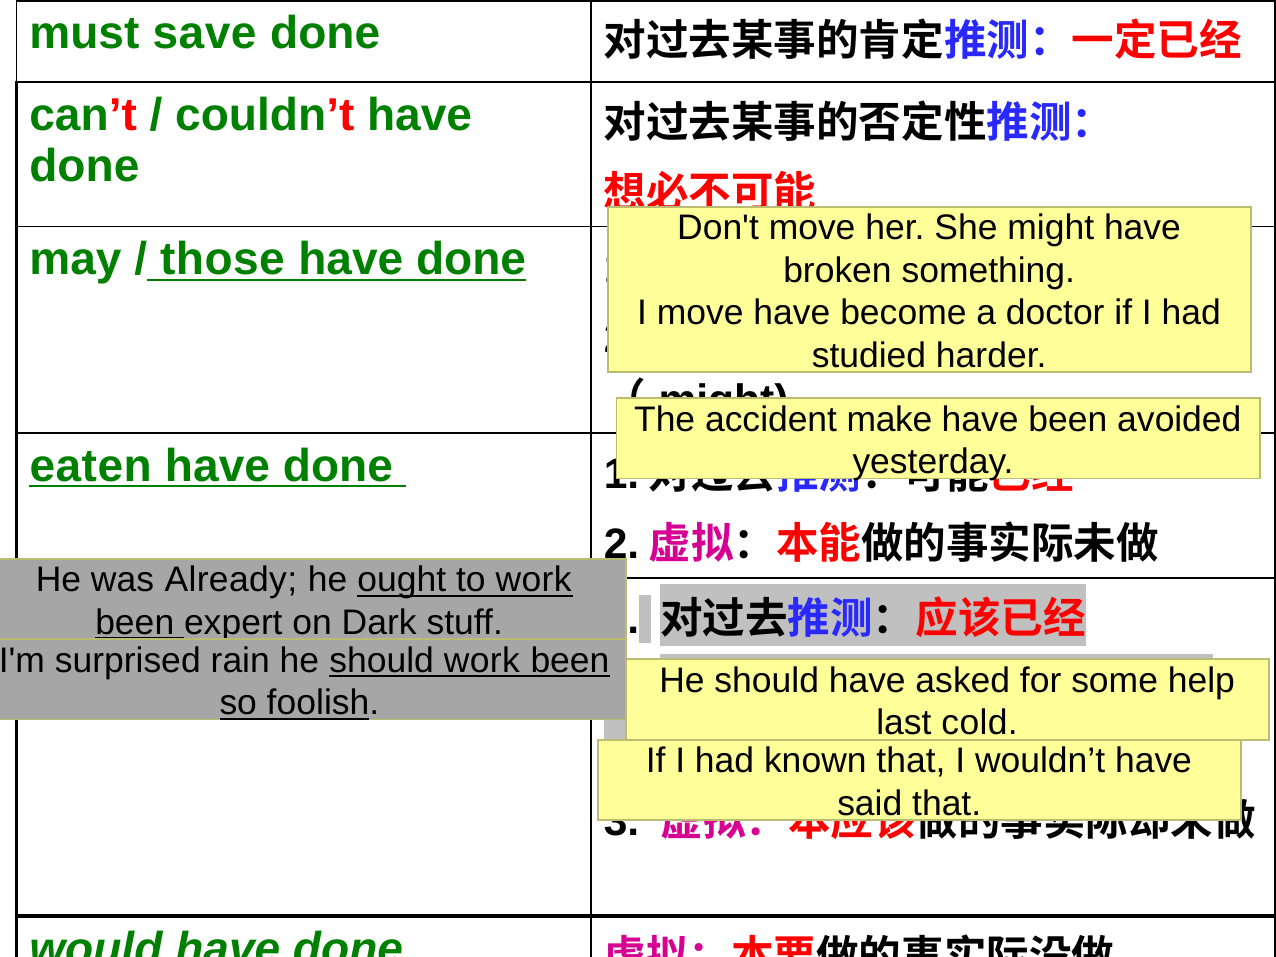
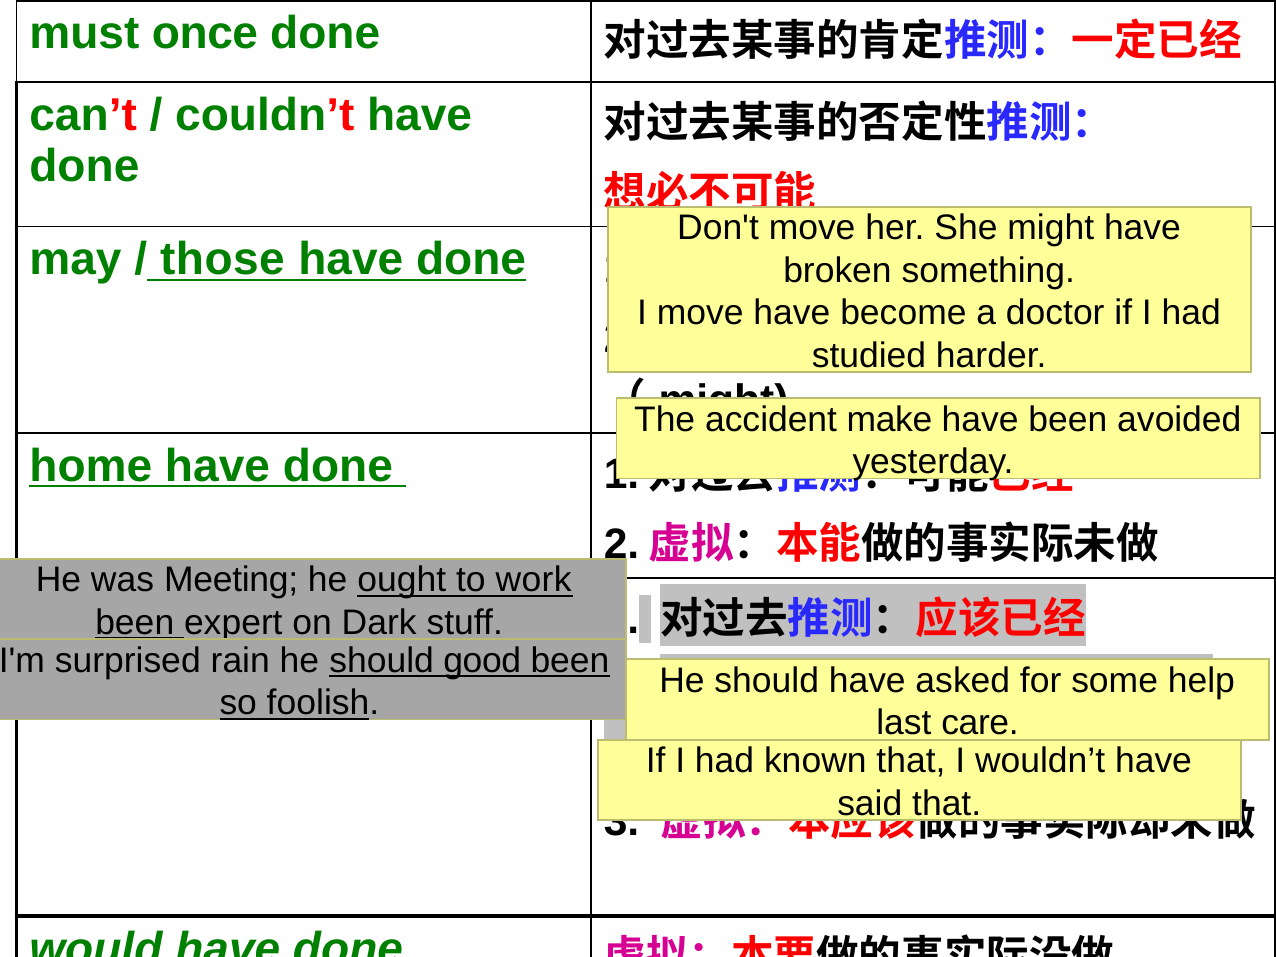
save: save -> once
eaten: eaten -> home
Already: Already -> Meeting
should work: work -> good
cold: cold -> care
